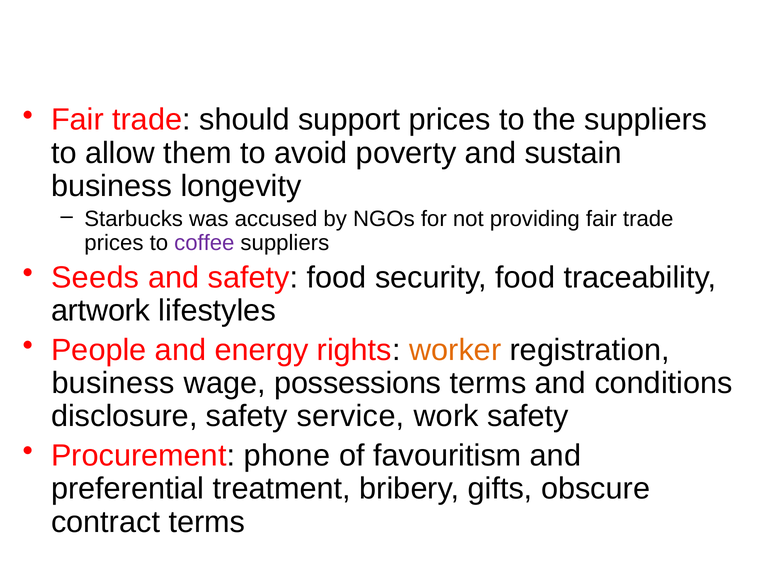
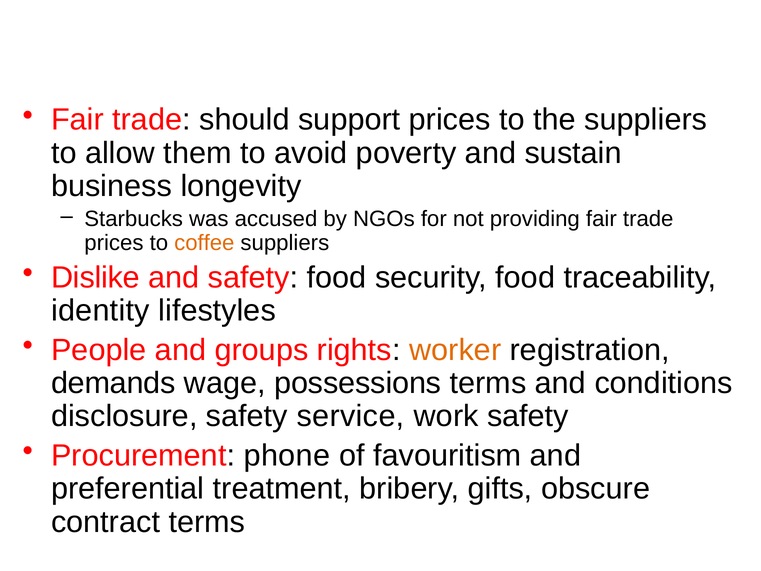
coffee colour: purple -> orange
Seeds: Seeds -> Dislike
artwork: artwork -> identity
energy: energy -> groups
business at (113, 383): business -> demands
